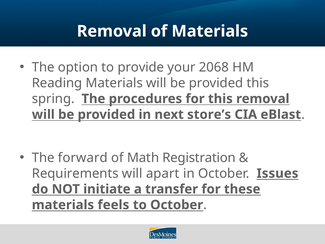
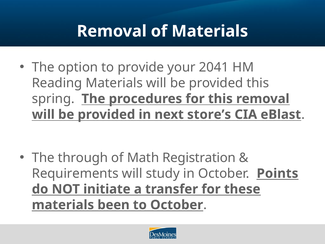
2068: 2068 -> 2041
forward: forward -> through
apart: apart -> study
Issues: Issues -> Points
feels: feels -> been
